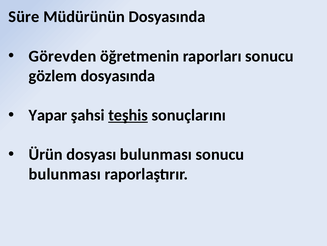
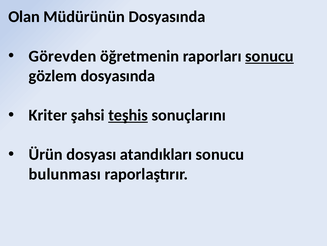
Süre: Süre -> Olan
sonucu at (269, 56) underline: none -> present
Yapar: Yapar -> Kriter
dosyası bulunması: bulunması -> atandıkları
